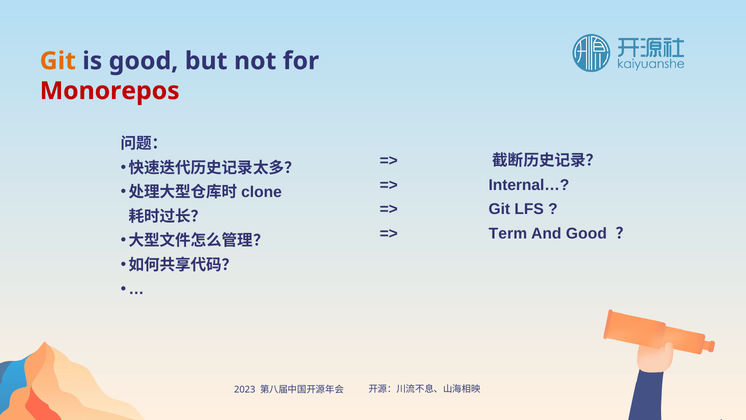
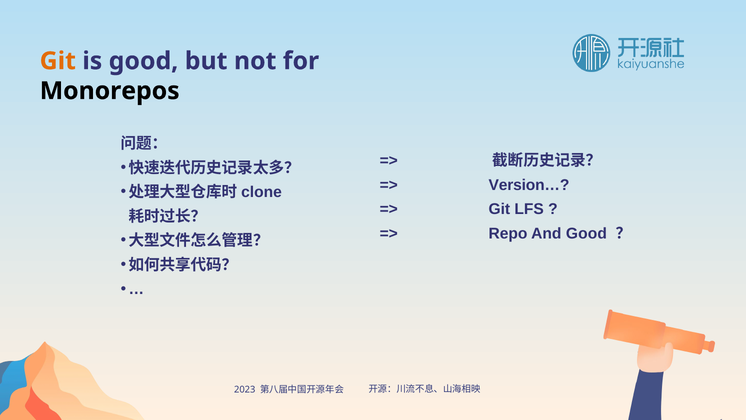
Monorepos colour: red -> black
Internal…: Internal… -> Version…
Term: Term -> Repo
